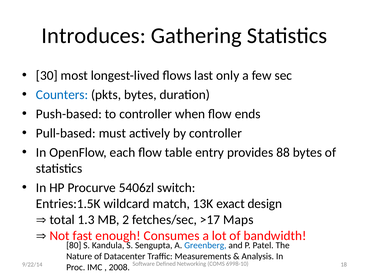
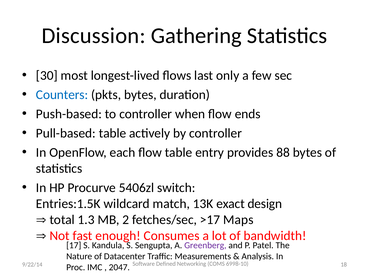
Introduces: Introduces -> Discussion
Pull-based must: must -> table
80: 80 -> 17
Greenberg colour: blue -> purple
2008: 2008 -> 2047
